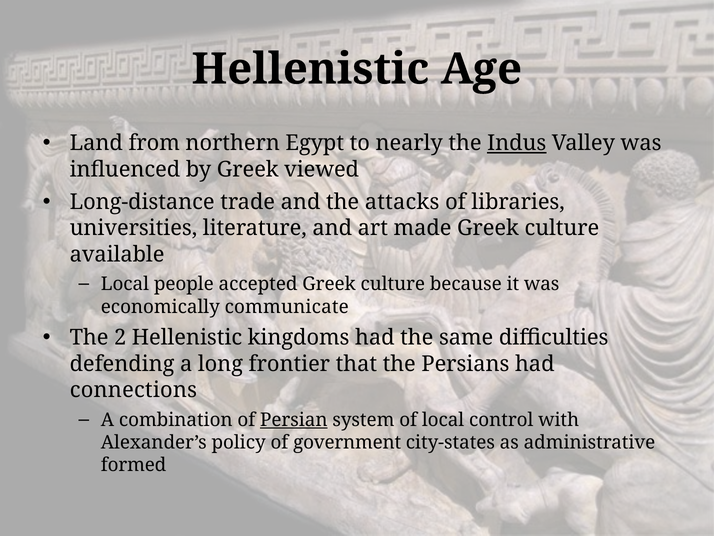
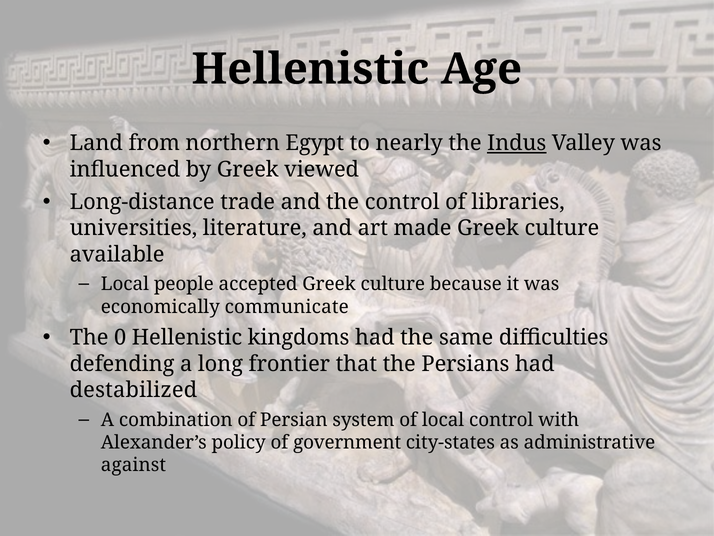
the attacks: attacks -> control
2: 2 -> 0
connections: connections -> destabilized
Persian underline: present -> none
formed: formed -> against
